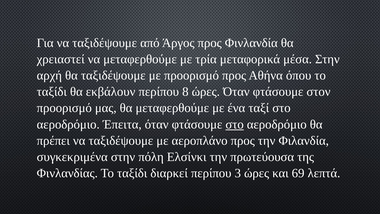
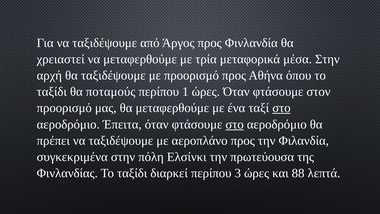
εκβάλουν: εκβάλουν -> ποταμούς
8: 8 -> 1
στο at (281, 108) underline: none -> present
69: 69 -> 88
